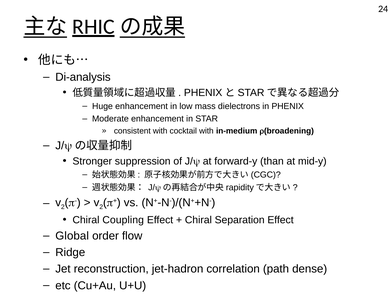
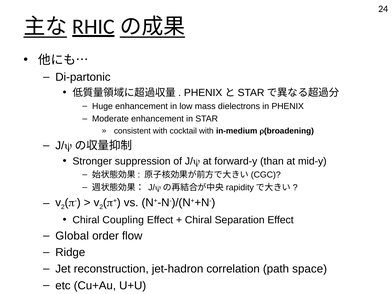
Di-analysis: Di-analysis -> Di-partonic
dense: dense -> space
